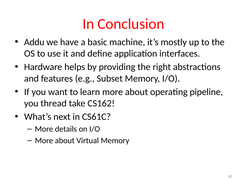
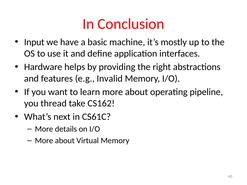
Addu: Addu -> Input
Subset: Subset -> Invalid
